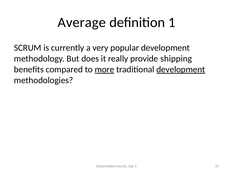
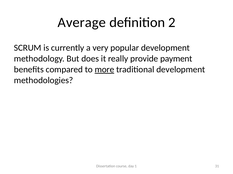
definition 1: 1 -> 2
shipping: shipping -> payment
development at (181, 70) underline: present -> none
